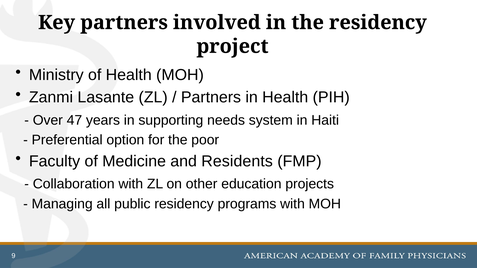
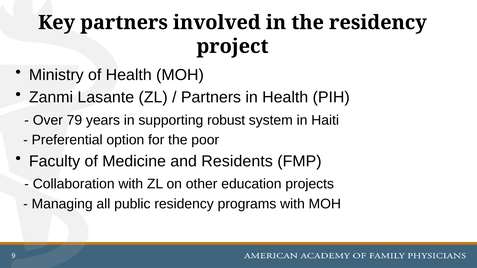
47: 47 -> 79
needs: needs -> robust
